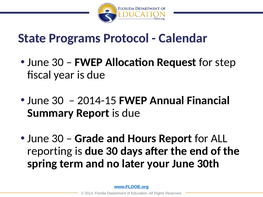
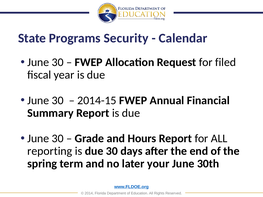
Protocol: Protocol -> Security
step: step -> filed
